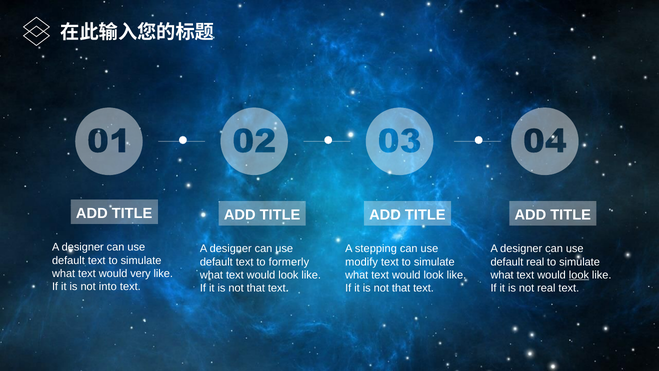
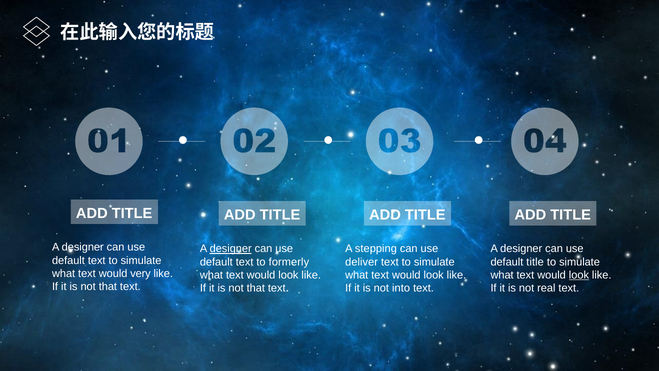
designer at (231, 249) underline: none -> present
modify: modify -> deliver
default real: real -> title
into at (108, 287): into -> that
that at (401, 288): that -> into
